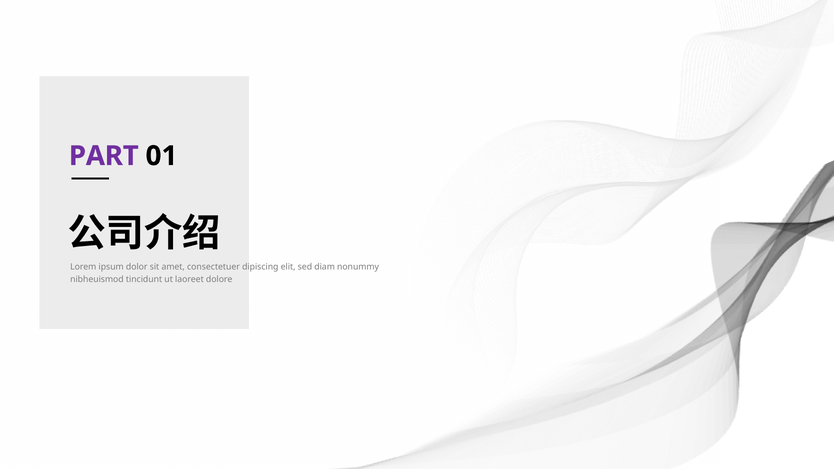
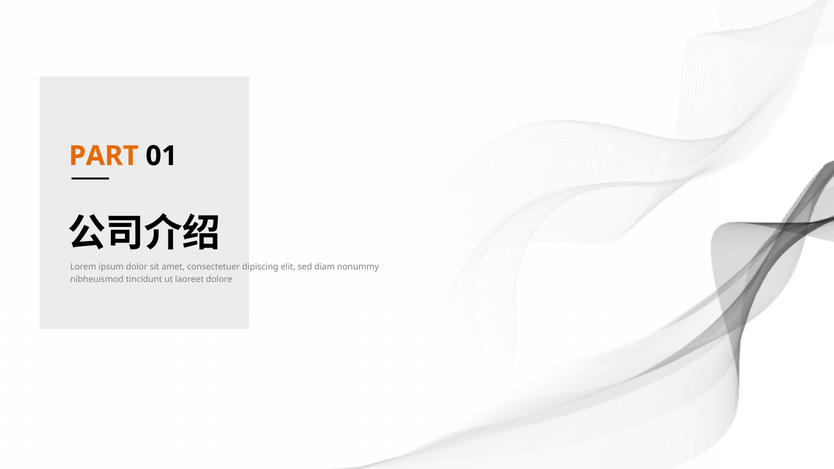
PART colour: purple -> orange
